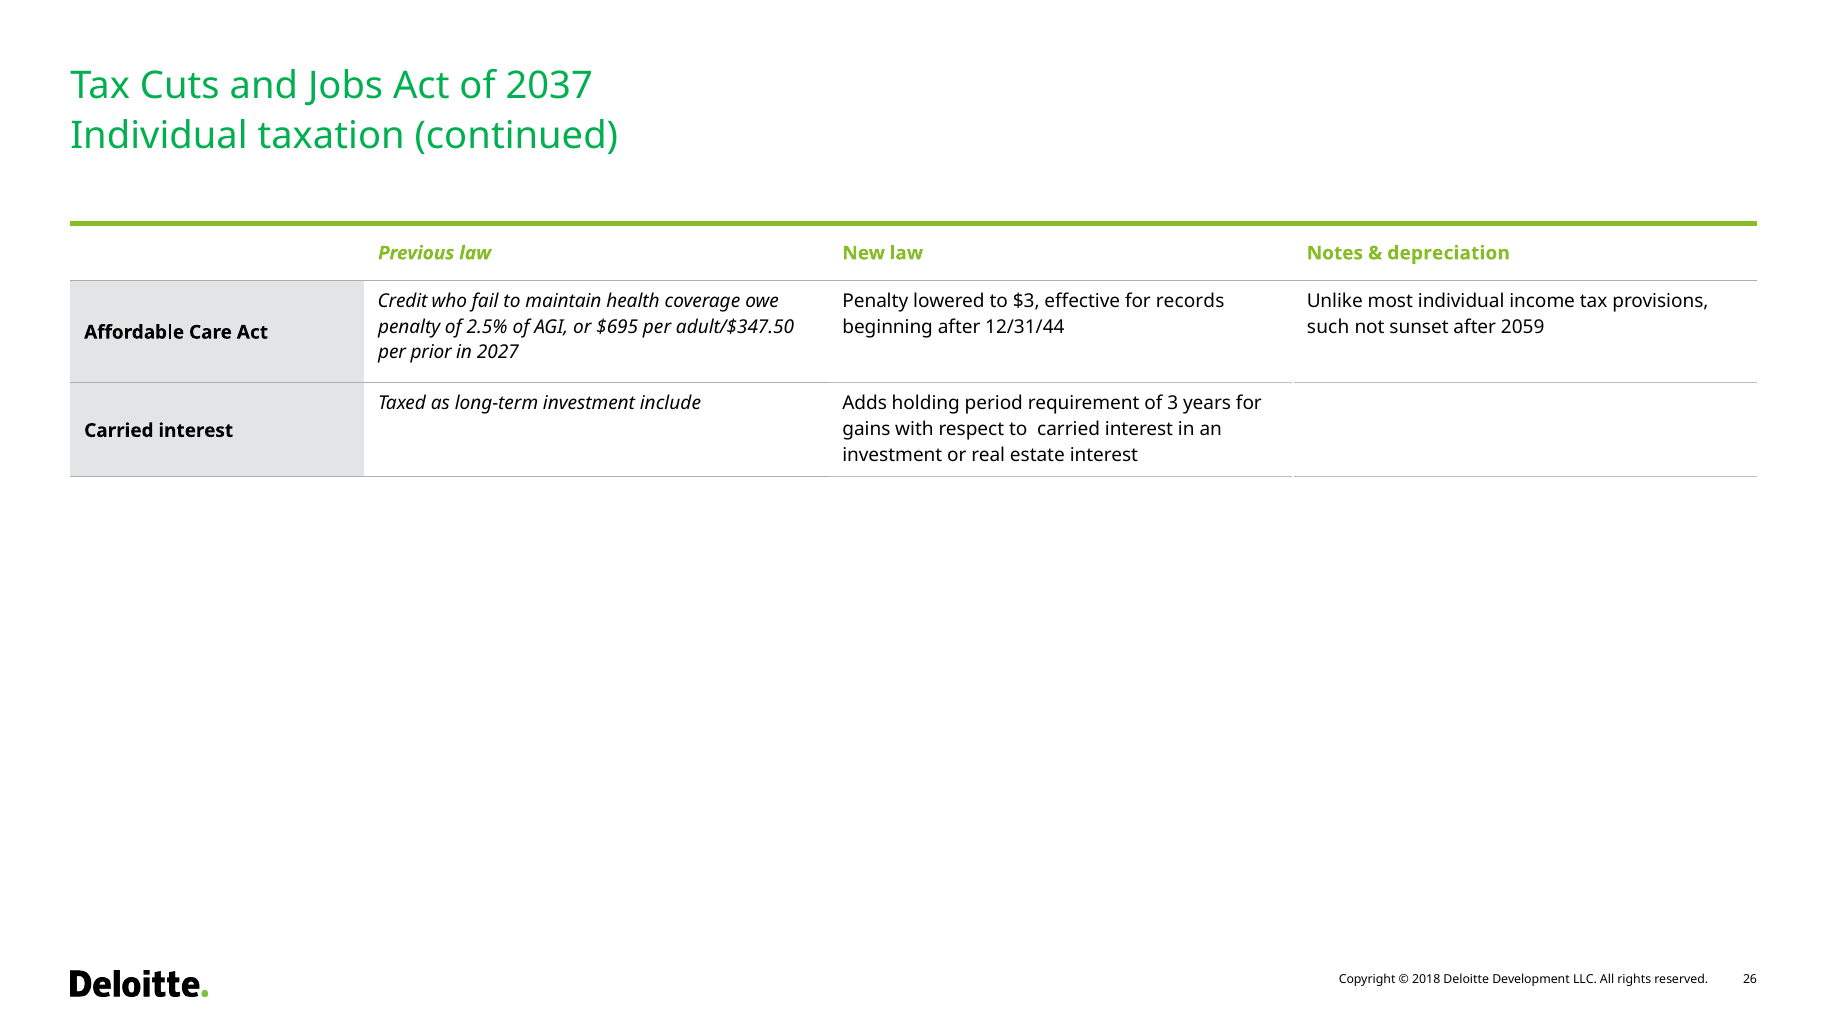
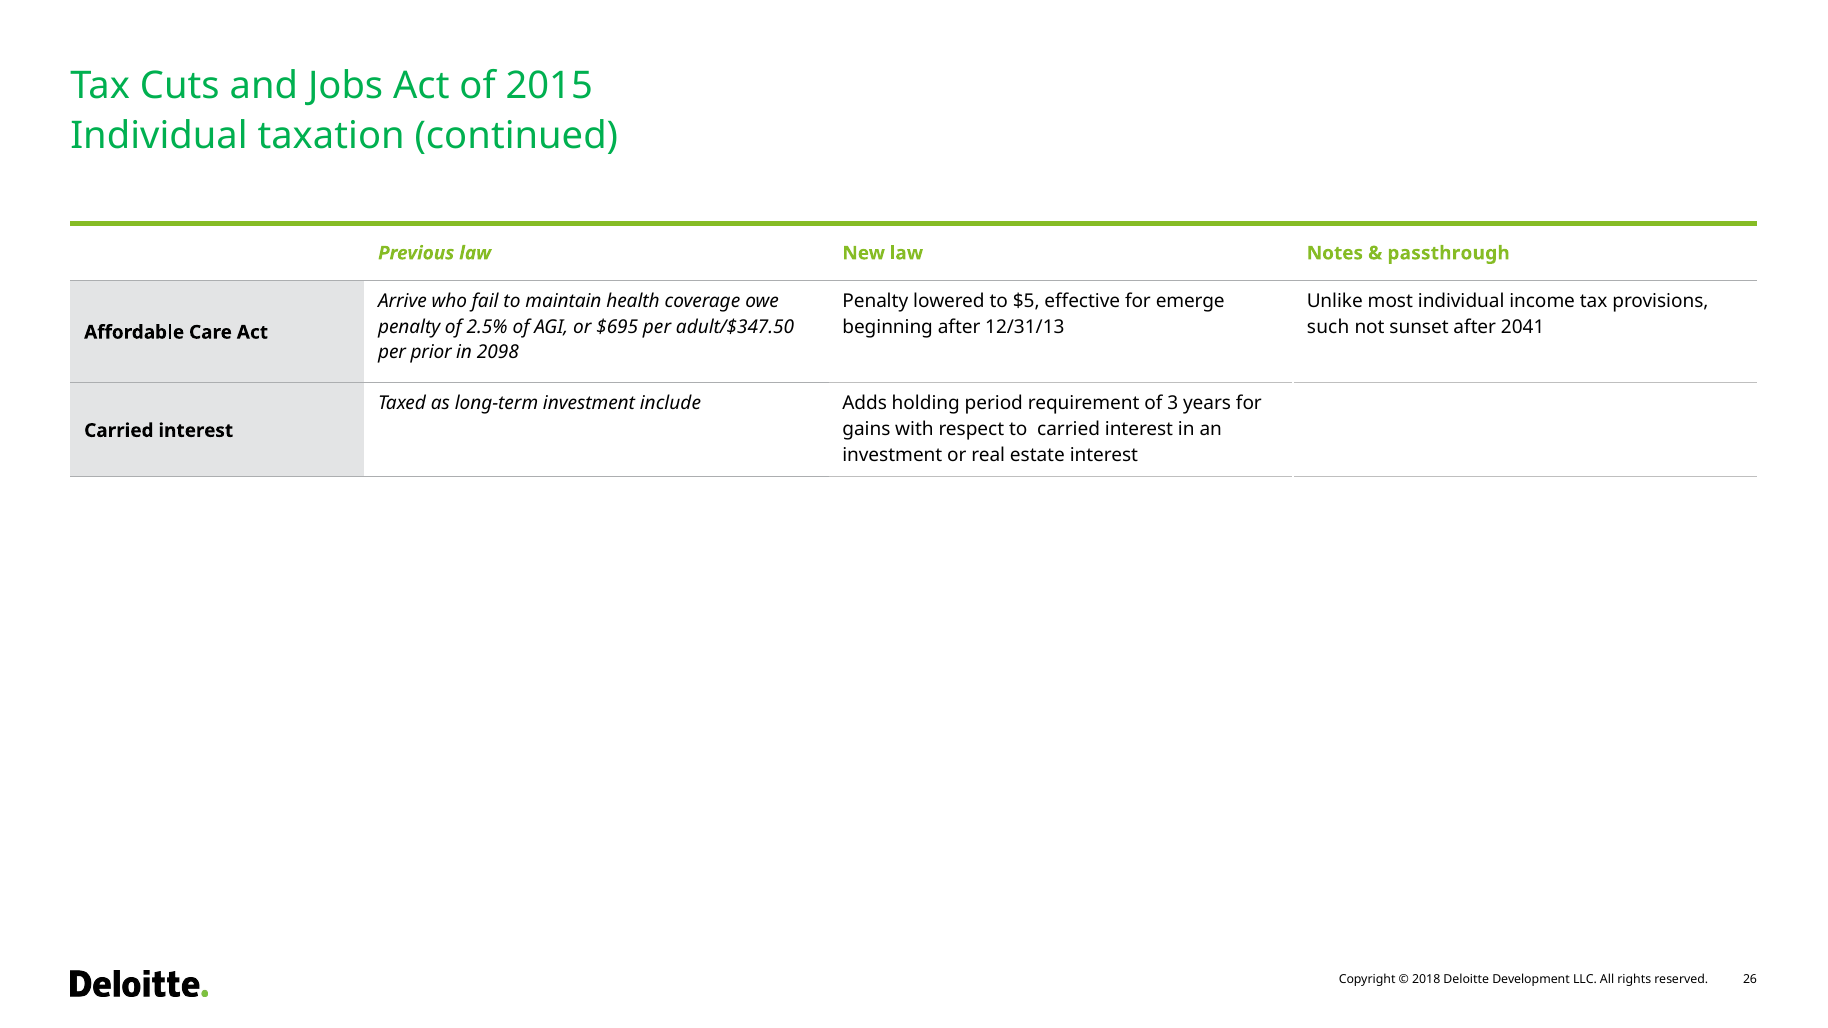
2037: 2037 -> 2015
depreciation: depreciation -> passthrough
Credit: Credit -> Arrive
$3: $3 -> $5
records: records -> emerge
12/31/44: 12/31/44 -> 12/31/13
2059: 2059 -> 2041
2027: 2027 -> 2098
